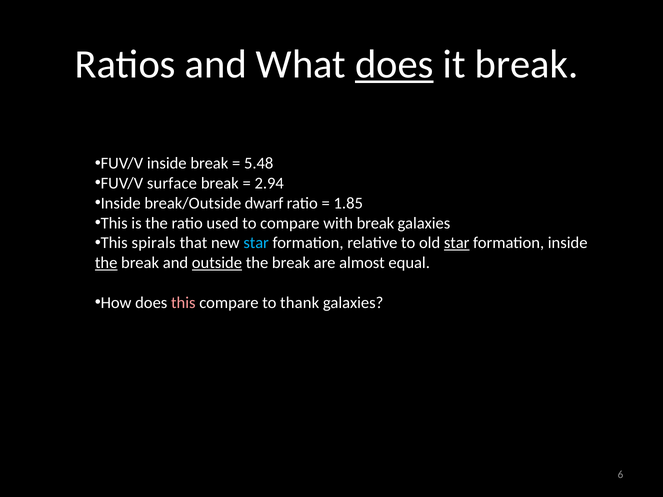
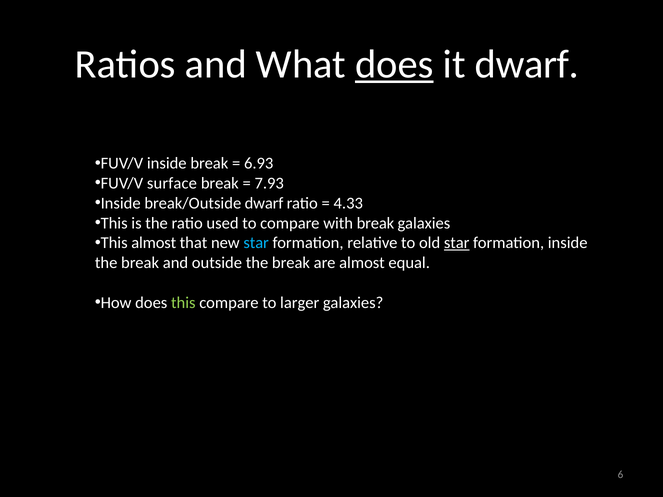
it break: break -> dwarf
5.48: 5.48 -> 6.93
2.94: 2.94 -> 7.93
1.85: 1.85 -> 4.33
This spirals: spirals -> almost
the at (106, 263) underline: present -> none
outside underline: present -> none
this at (183, 303) colour: pink -> light green
thank: thank -> larger
